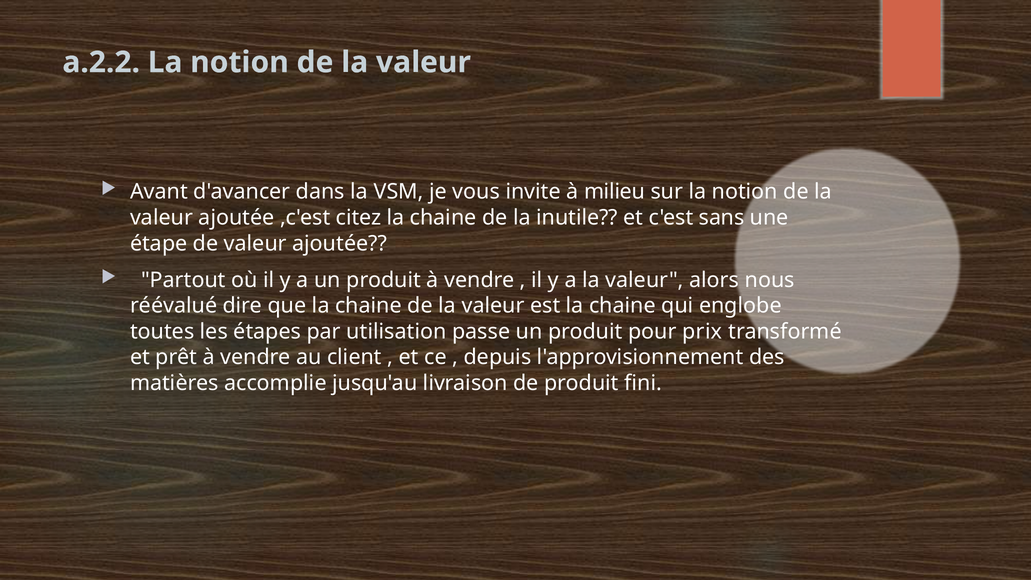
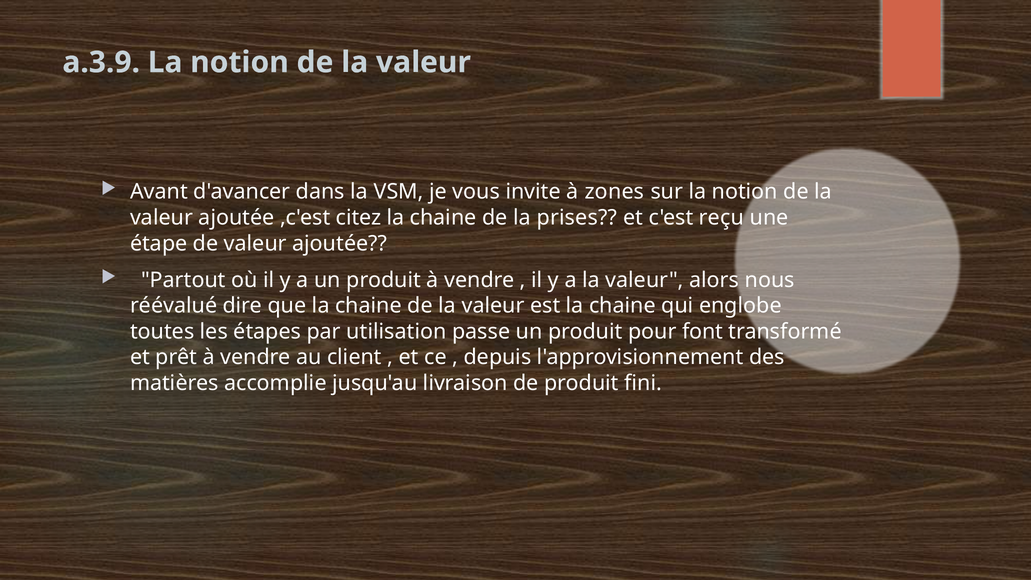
a.2.2: a.2.2 -> a.3.9
milieu: milieu -> zones
inutile: inutile -> prises
sans: sans -> reçu
prix: prix -> font
